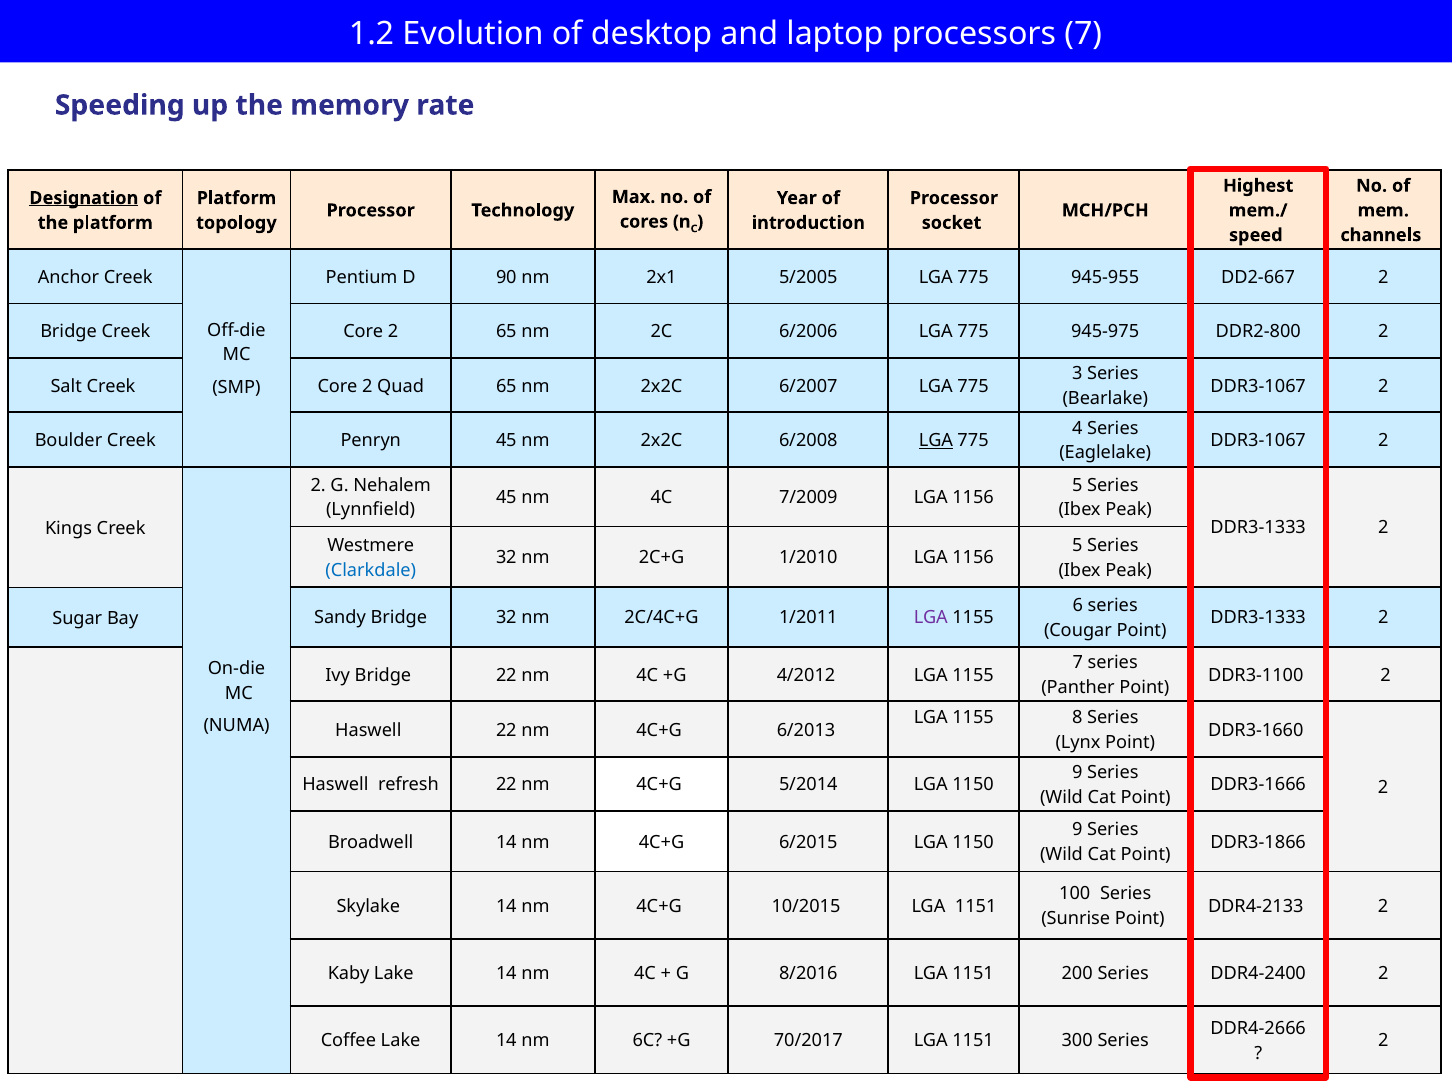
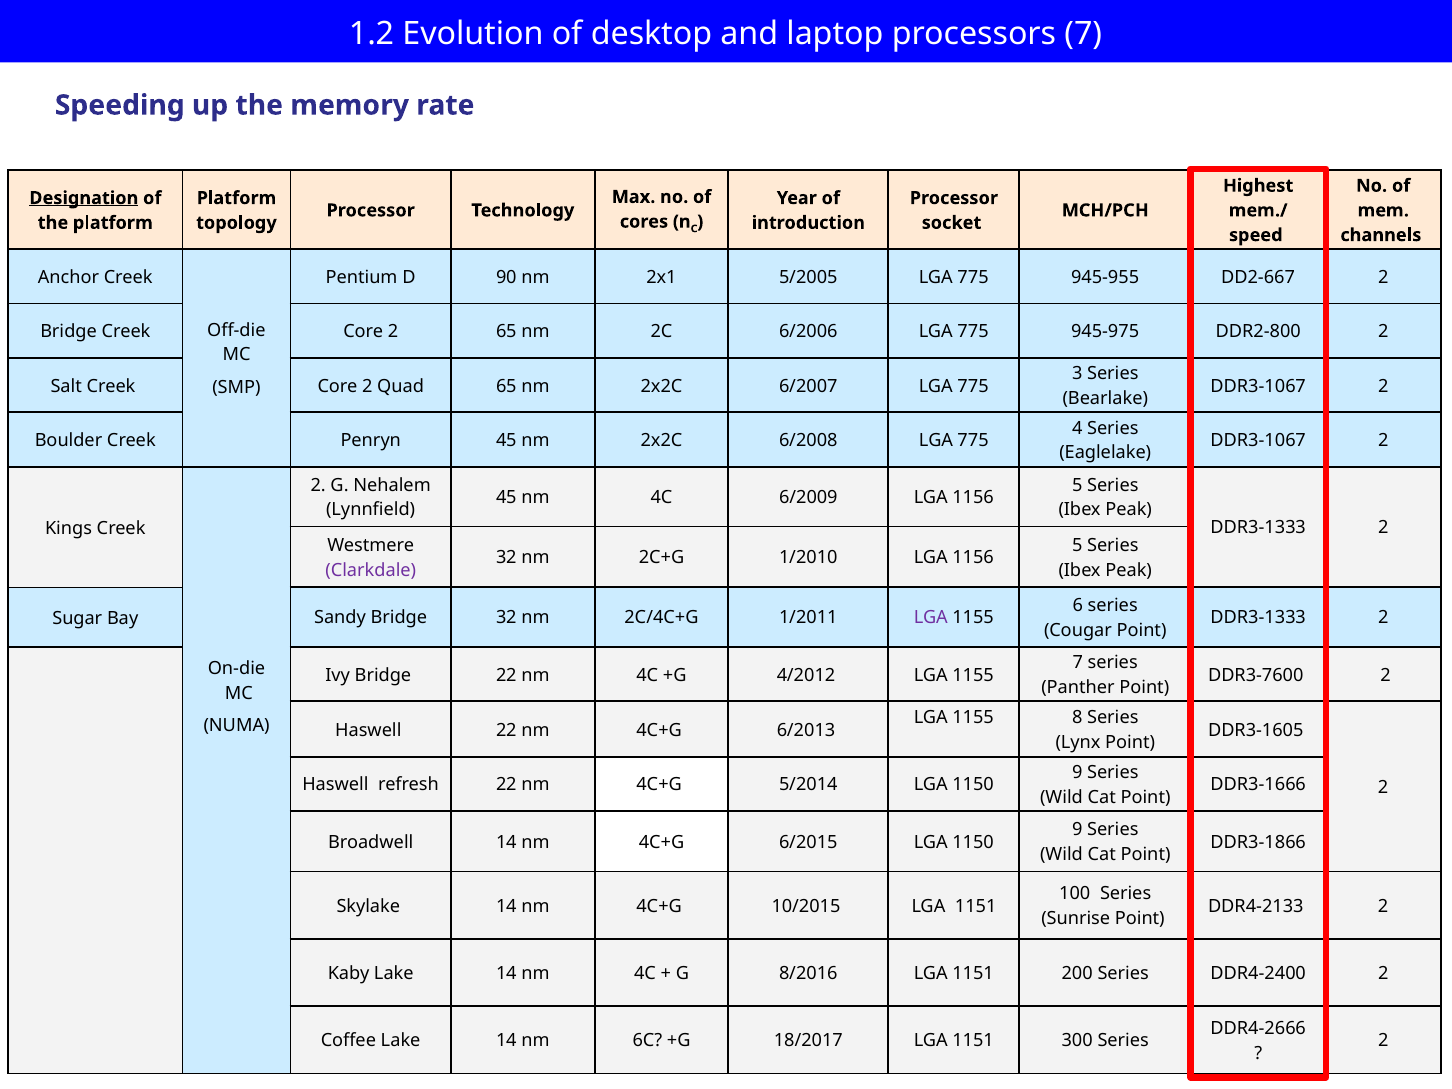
LGA at (936, 441) underline: present -> none
7/2009: 7/2009 -> 6/2009
Clarkdale colour: blue -> purple
DDR3-1100: DDR3-1100 -> DDR3-7600
DDR3-1660: DDR3-1660 -> DDR3-1605
70/2017: 70/2017 -> 18/2017
